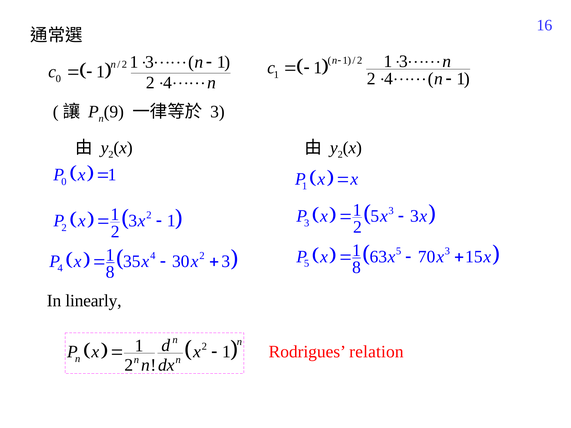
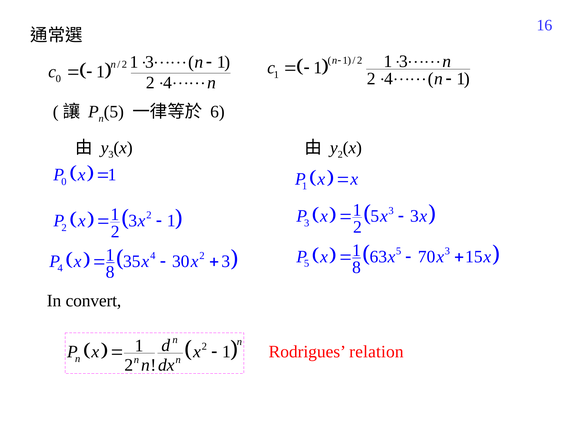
9 at (114, 112): 9 -> 5
3 at (217, 112): 3 -> 6
2 at (111, 155): 2 -> 3
linearly: linearly -> convert
